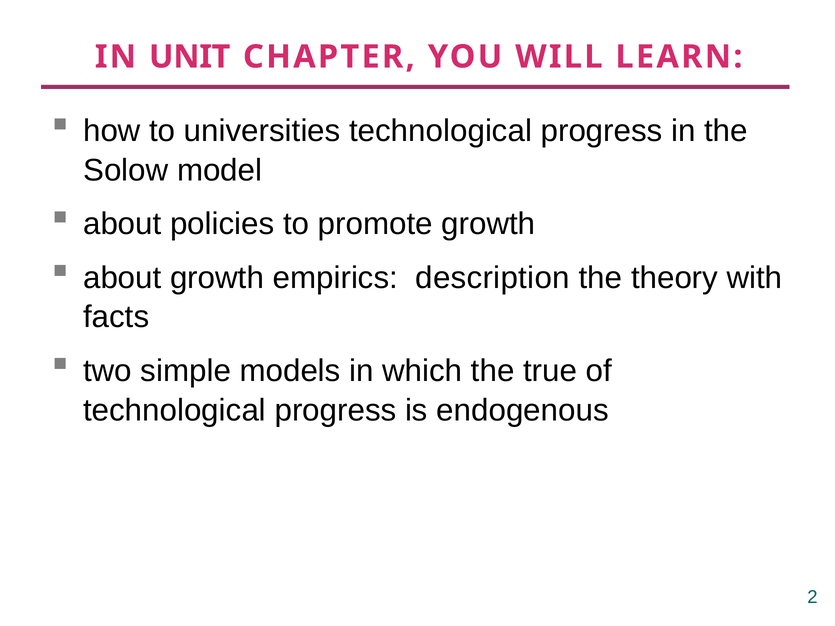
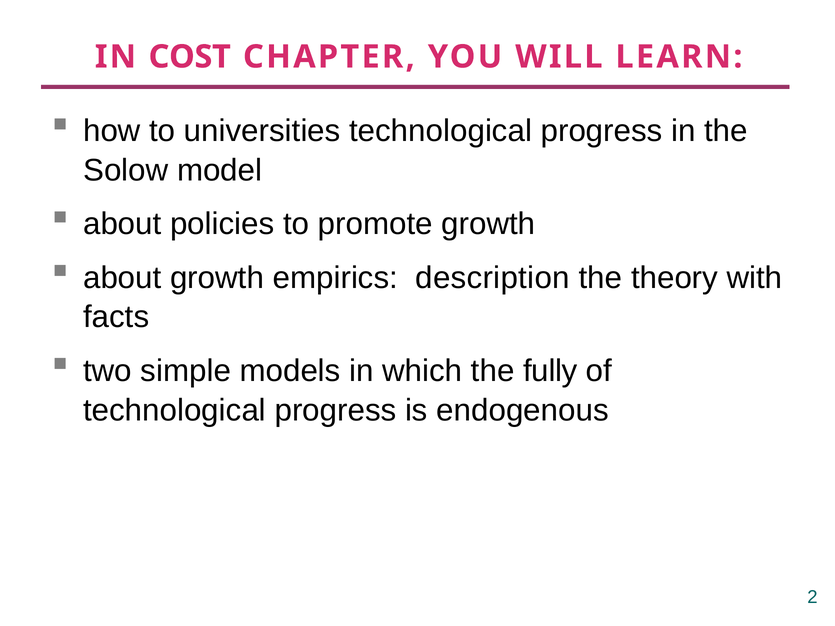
UNIT: UNIT -> COST
true: true -> fully
